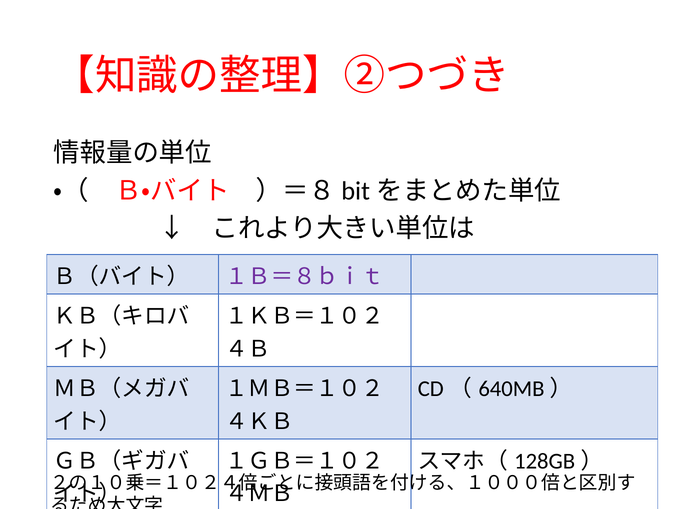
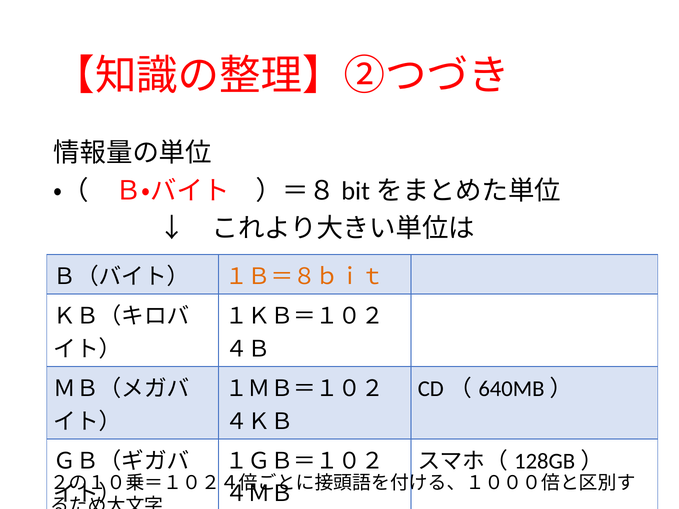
１Ｂ＝８ｂｉｔ colour: purple -> orange
